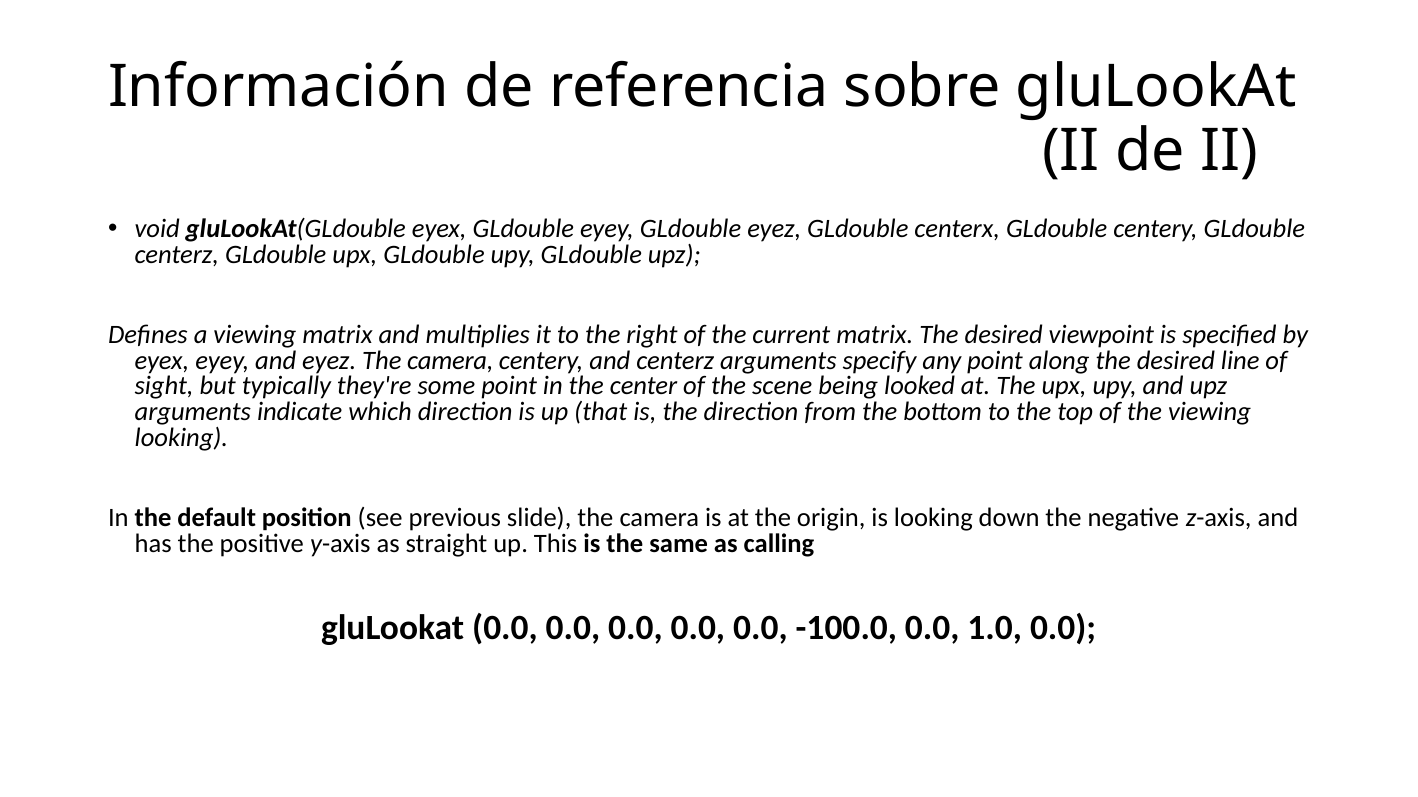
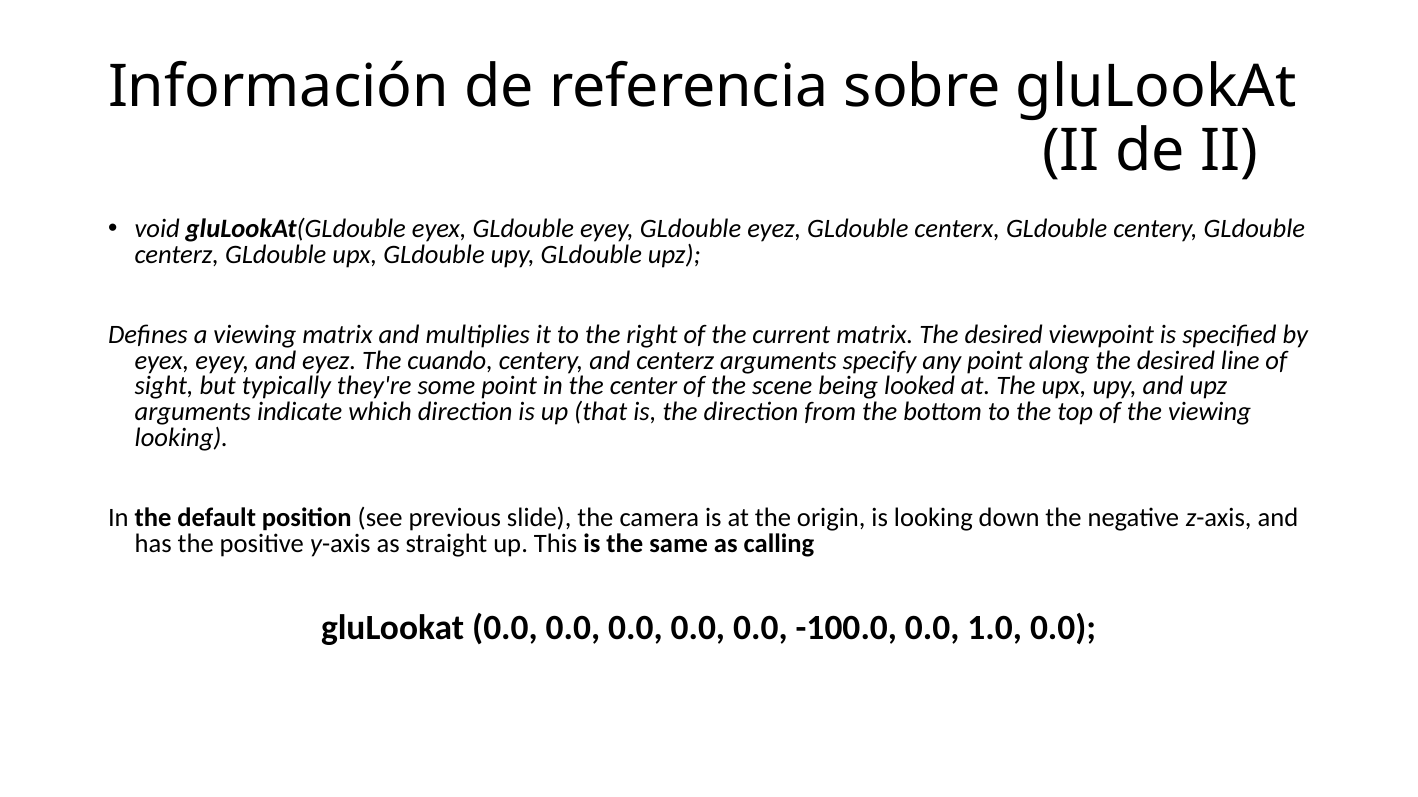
eyez The camera: camera -> cuando
